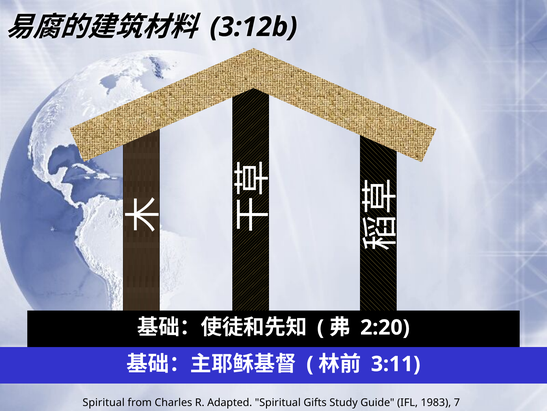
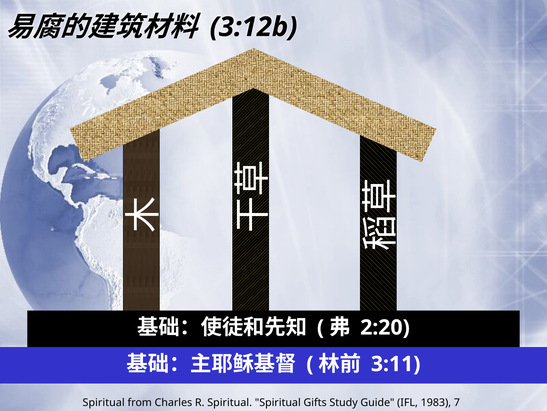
R Adapted: Adapted -> Spiritual
